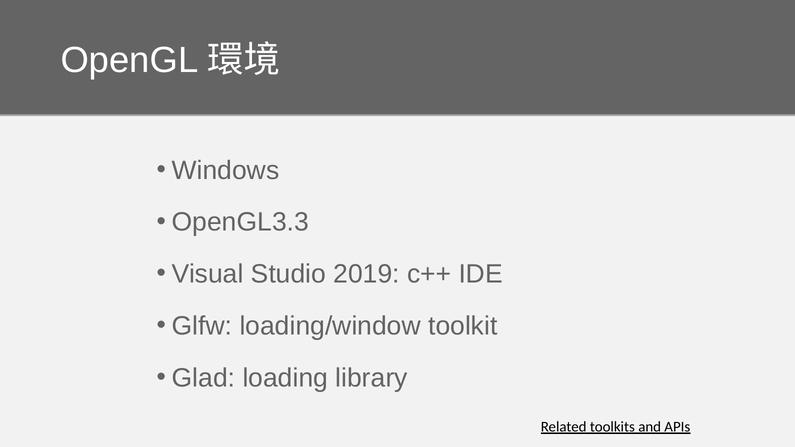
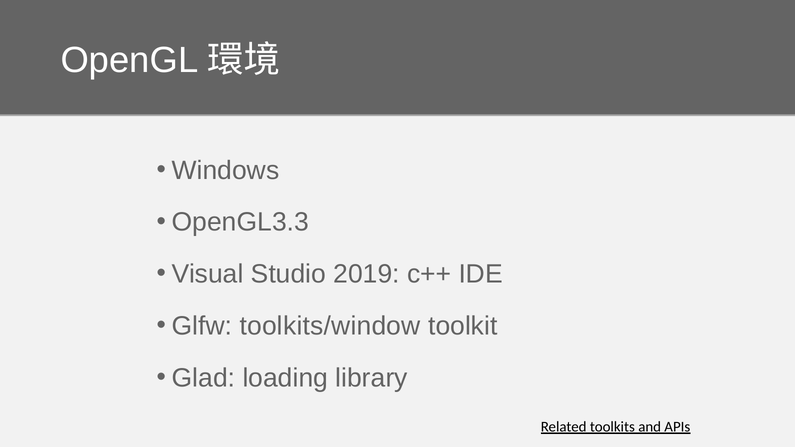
loading/window: loading/window -> toolkits/window
